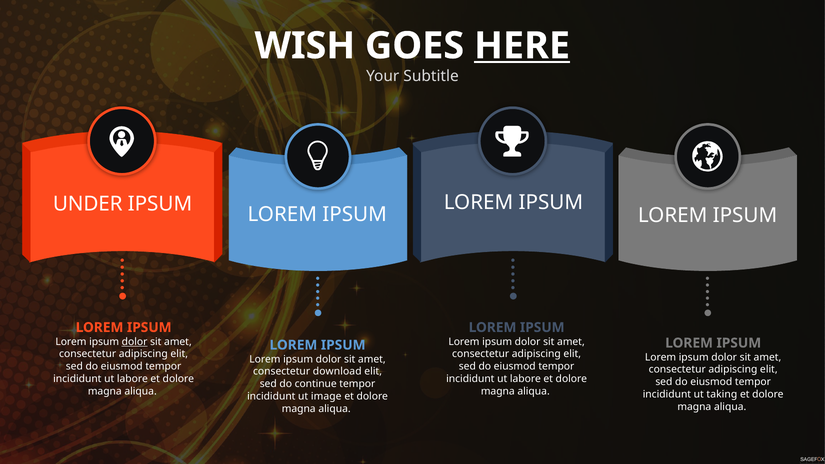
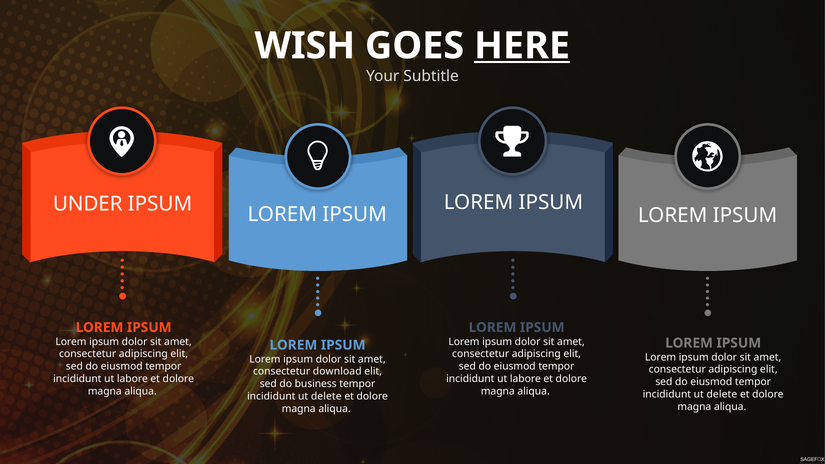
dolor at (135, 342) underline: present -> none
continue: continue -> business
taking at (722, 394): taking -> delete
image at (326, 396): image -> delete
